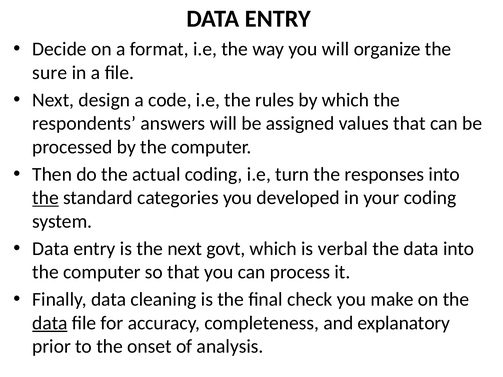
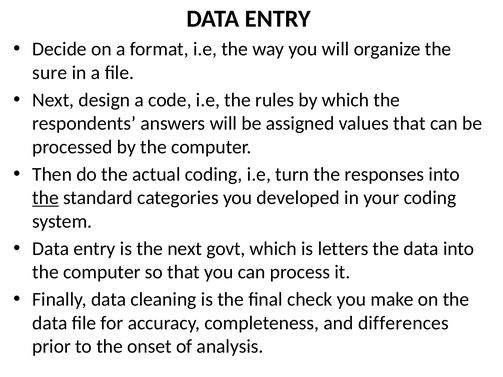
verbal: verbal -> letters
data at (50, 323) underline: present -> none
explanatory: explanatory -> differences
